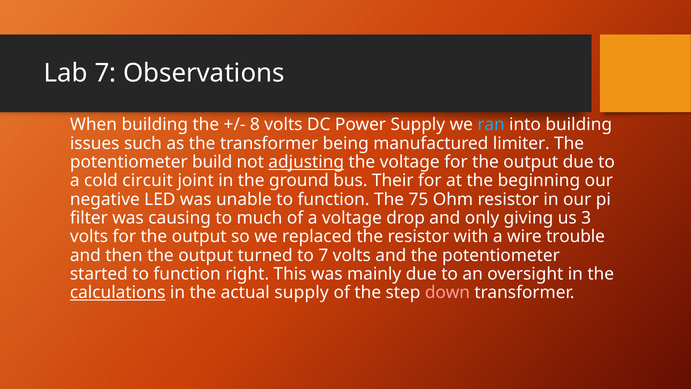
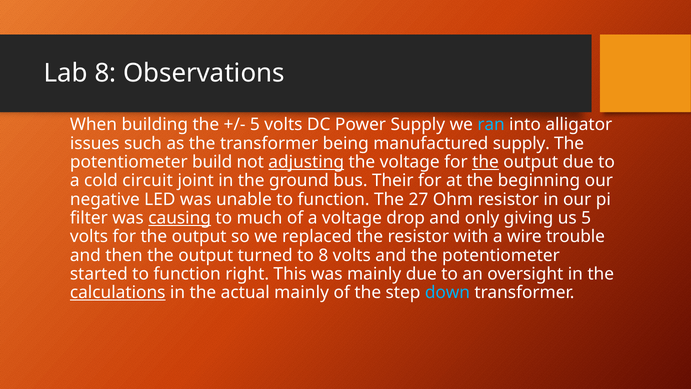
Lab 7: 7 -> 8
8 at (255, 125): 8 -> 5
into building: building -> alligator
manufactured limiter: limiter -> supply
the at (485, 162) underline: none -> present
75: 75 -> 27
causing underline: none -> present
us 3: 3 -> 5
to 7: 7 -> 8
actual supply: supply -> mainly
down colour: pink -> light blue
